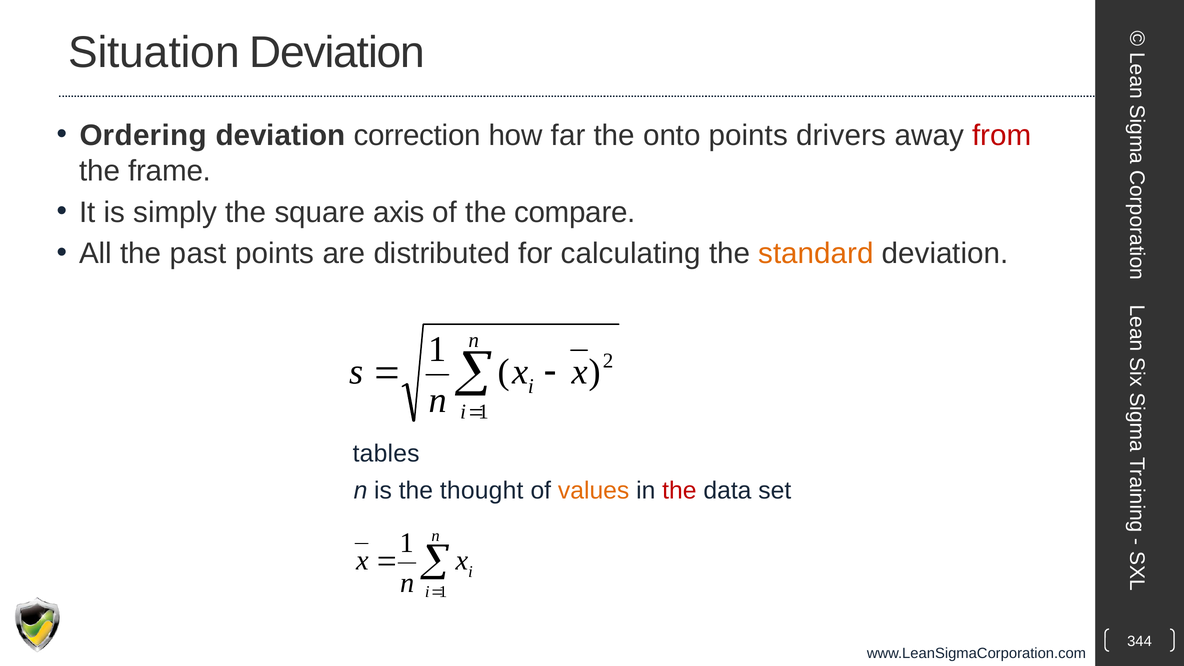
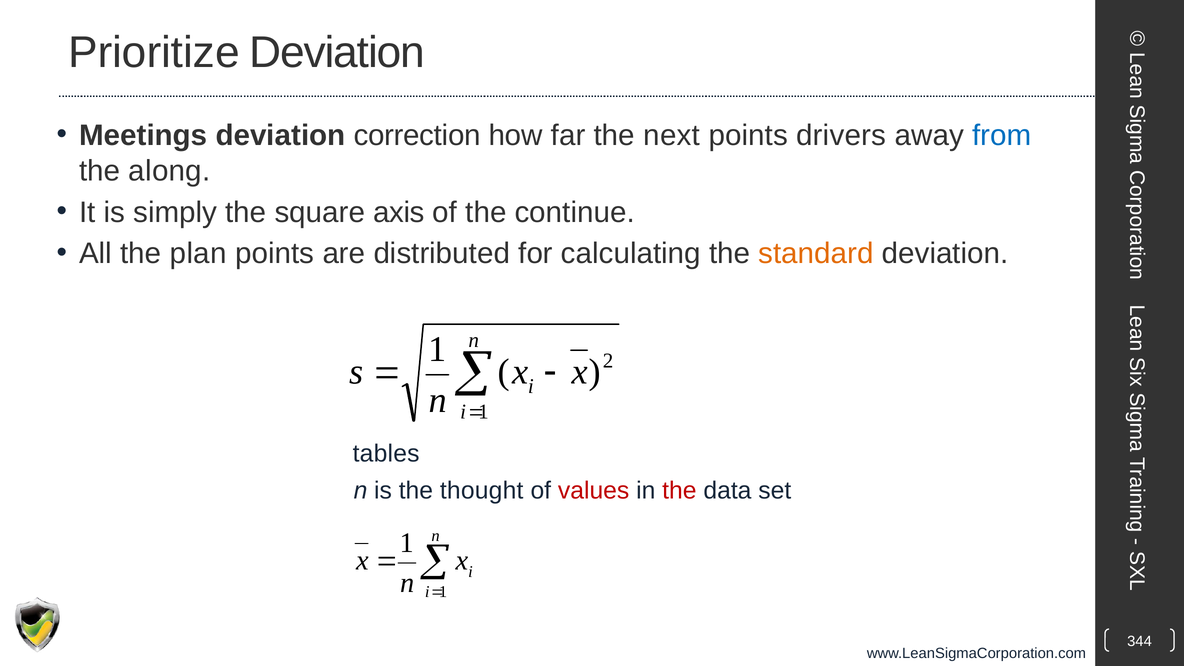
Situation: Situation -> Prioritize
Ordering: Ordering -> Meetings
onto: onto -> next
from colour: red -> blue
frame: frame -> along
compare: compare -> continue
past: past -> plan
values colour: orange -> red
